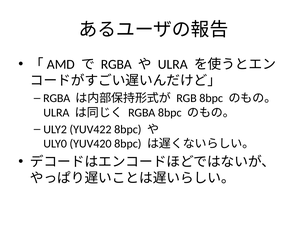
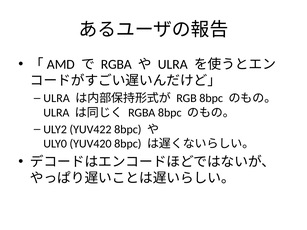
RGBA at (57, 98): RGBA -> ULRA
